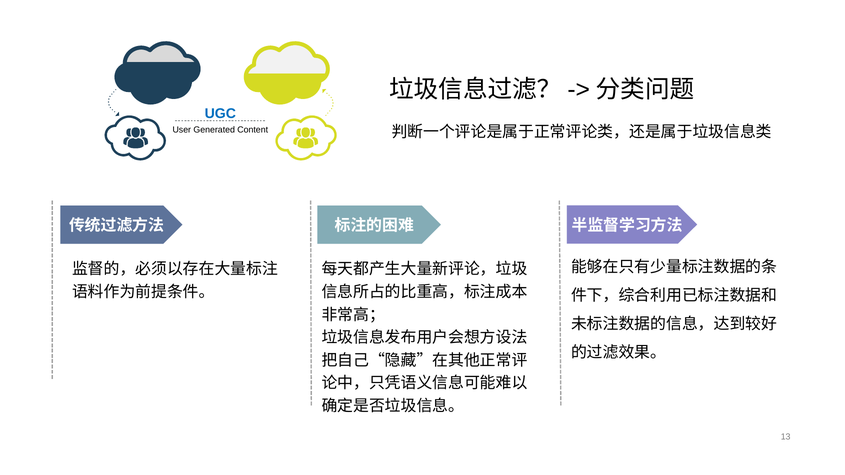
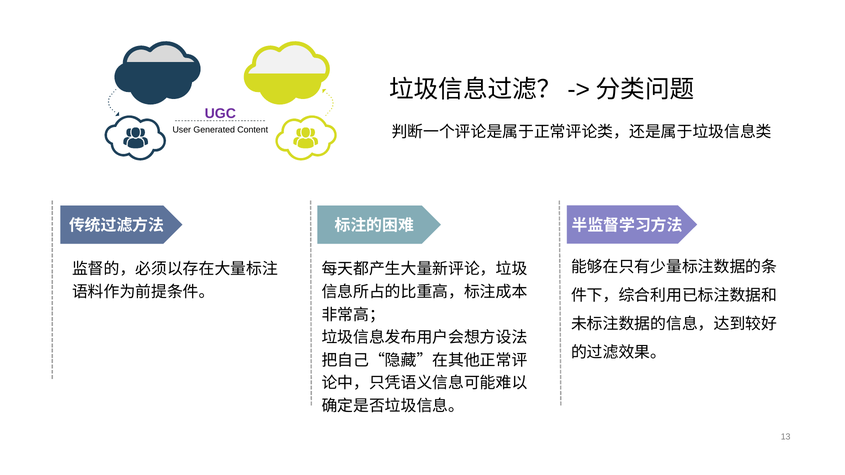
UGC colour: blue -> purple
